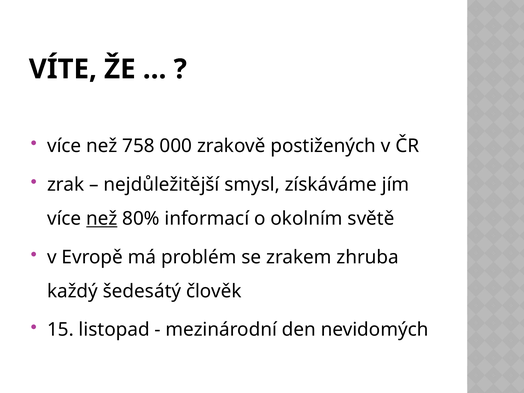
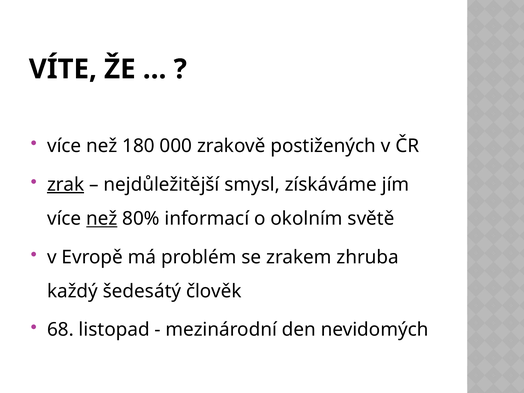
758: 758 -> 180
zrak underline: none -> present
15: 15 -> 68
